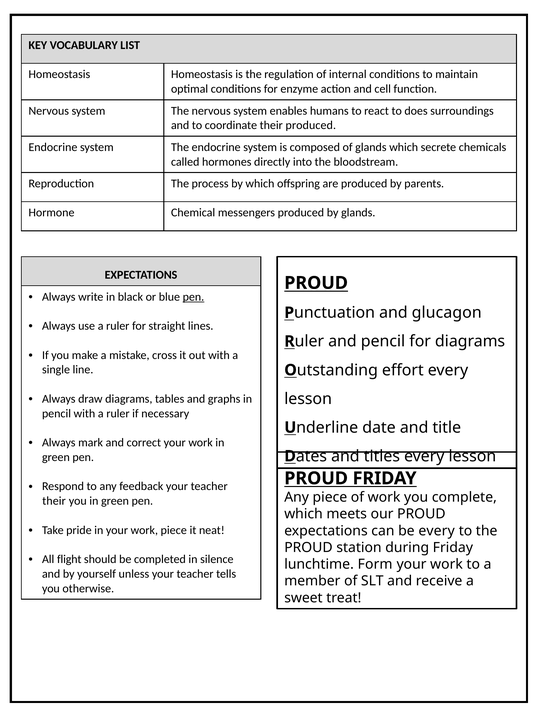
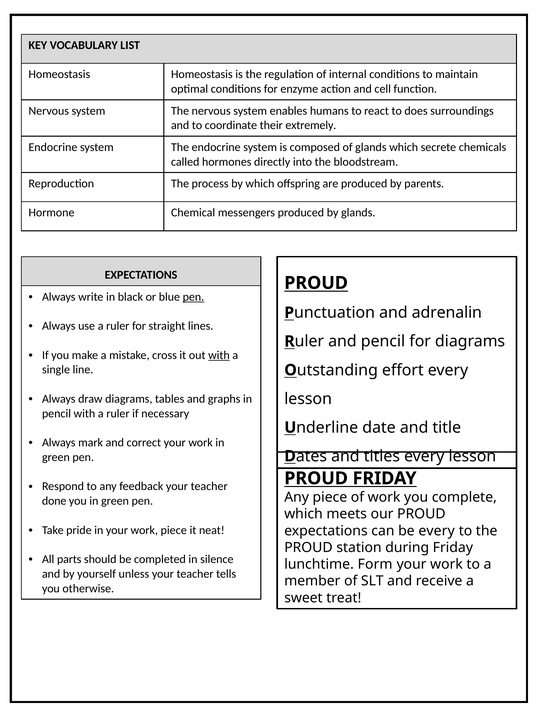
their produced: produced -> extremely
glucagon: glucagon -> adrenalin
with at (219, 355) underline: none -> present
their at (54, 500): their -> done
flight: flight -> parts
